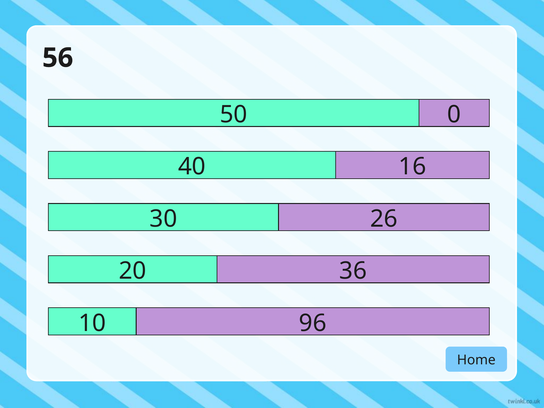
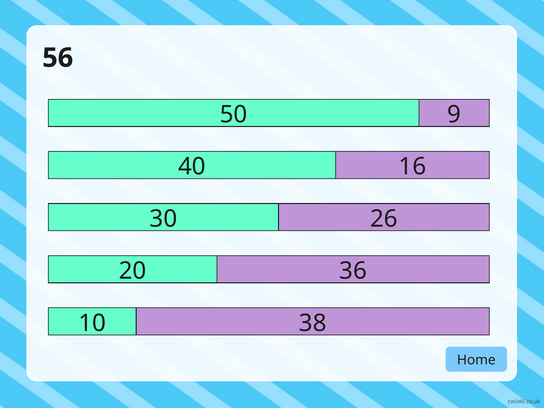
0: 0 -> 9
96: 96 -> 38
